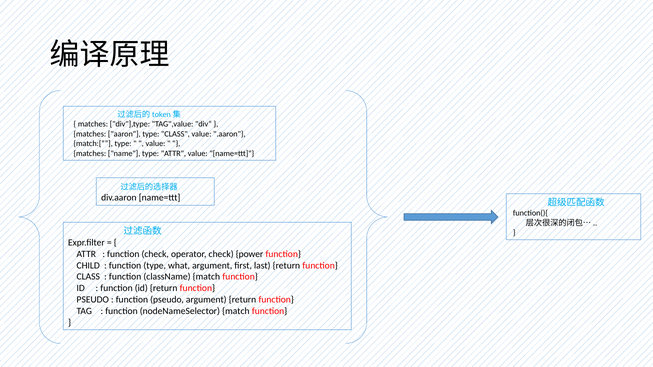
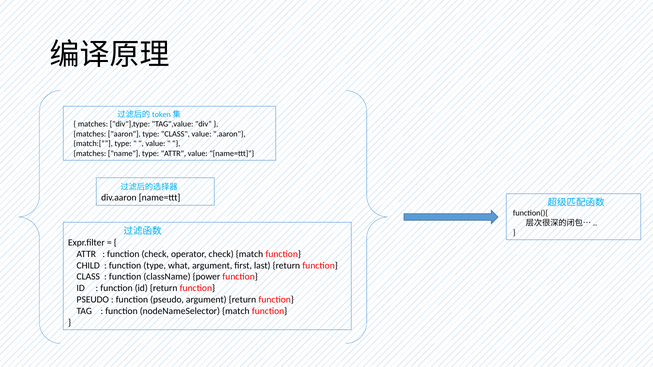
check power: power -> match
className match: match -> power
